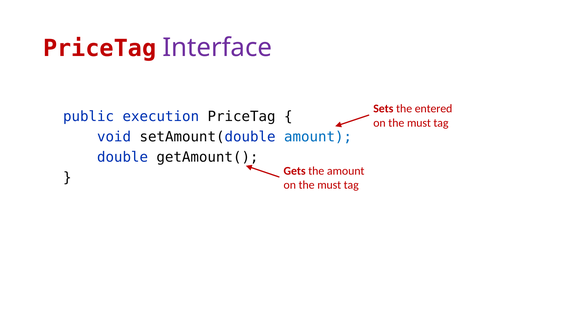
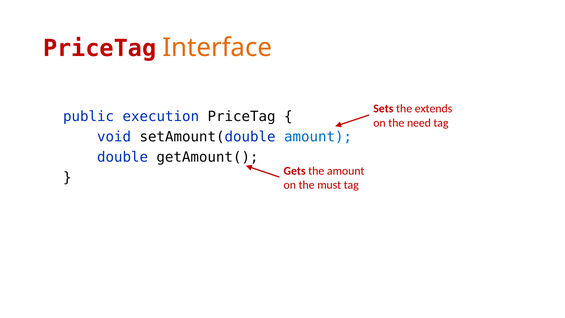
Interface colour: purple -> orange
entered: entered -> extends
must at (419, 123): must -> need
